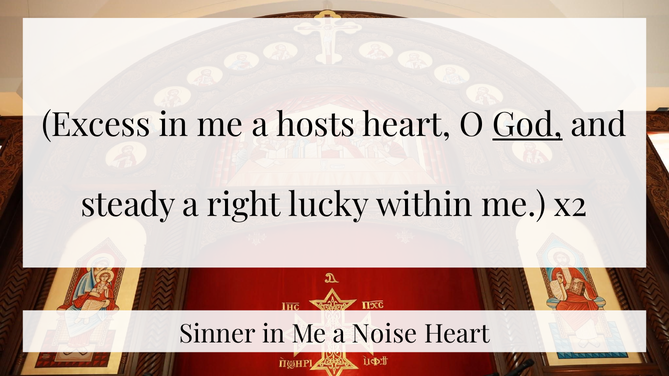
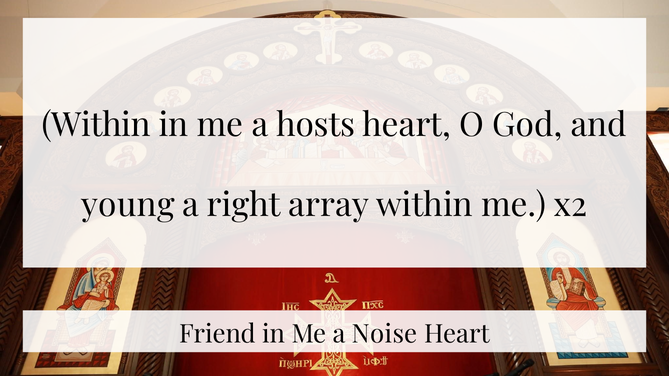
Excess at (96, 125): Excess -> Within
God underline: present -> none
steady: steady -> young
lucky: lucky -> array
Sinner: Sinner -> Friend
